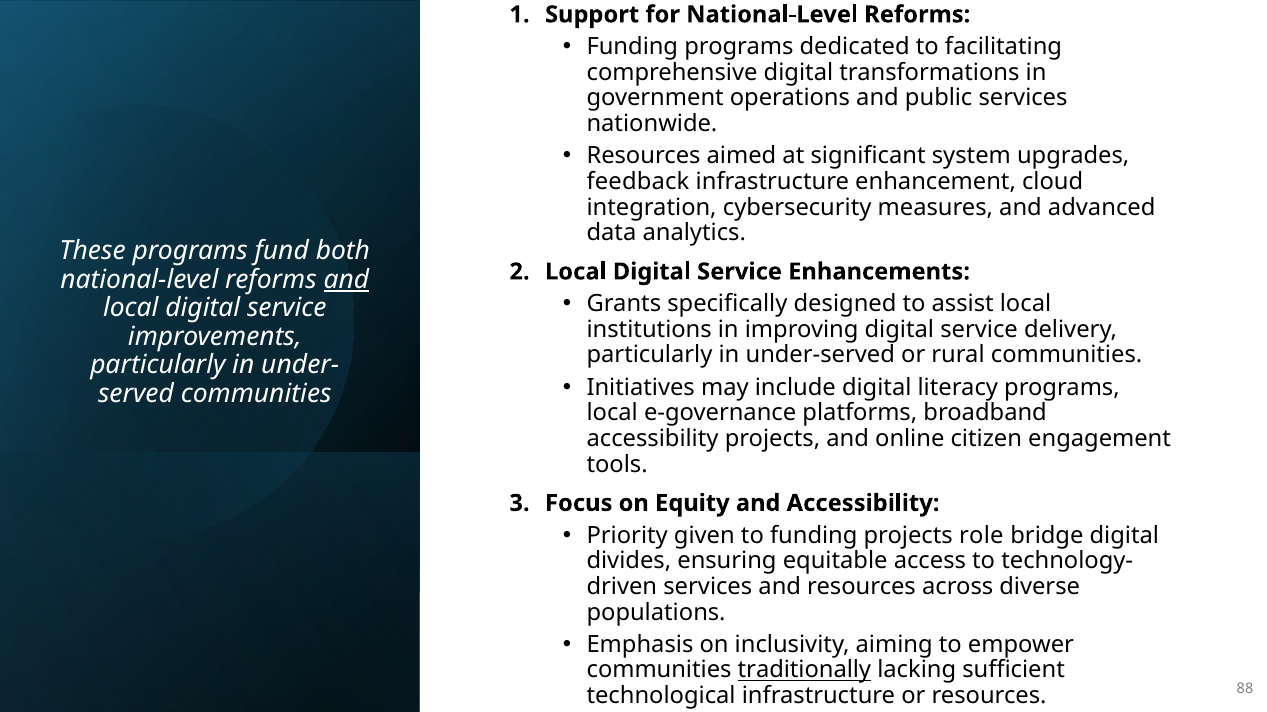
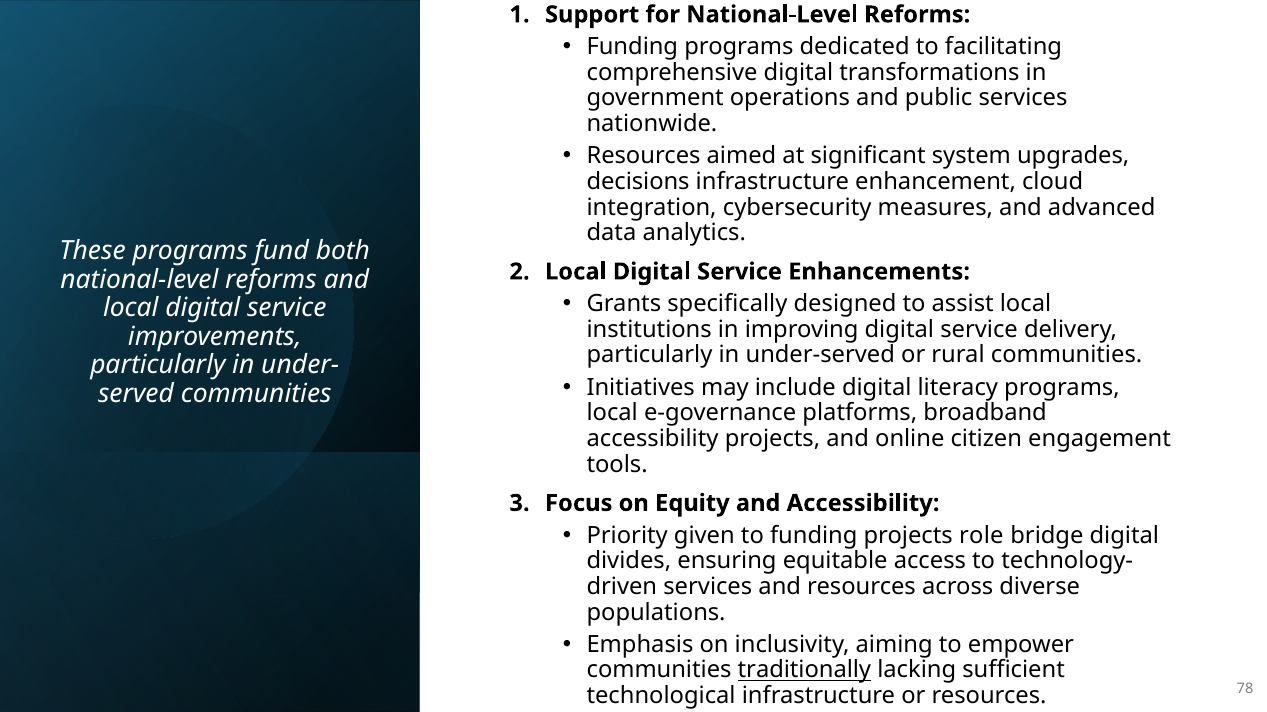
feedback: feedback -> decisions
and at (346, 280) underline: present -> none
88: 88 -> 78
